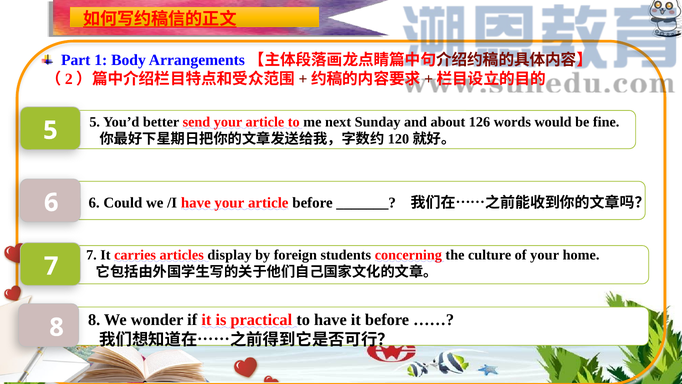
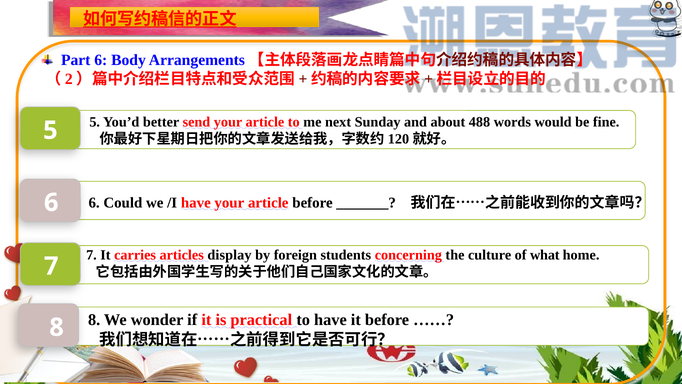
Part 1: 1 -> 6
126: 126 -> 488
of your: your -> what
